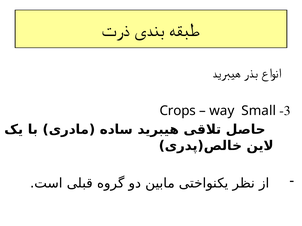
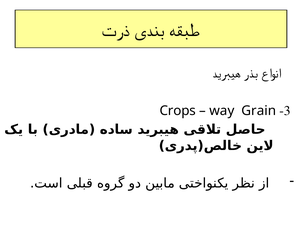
Small: Small -> Grain
